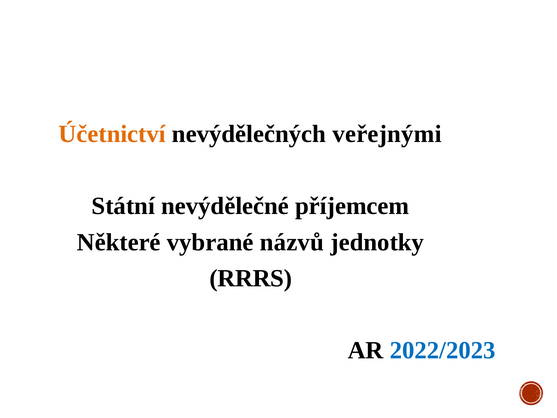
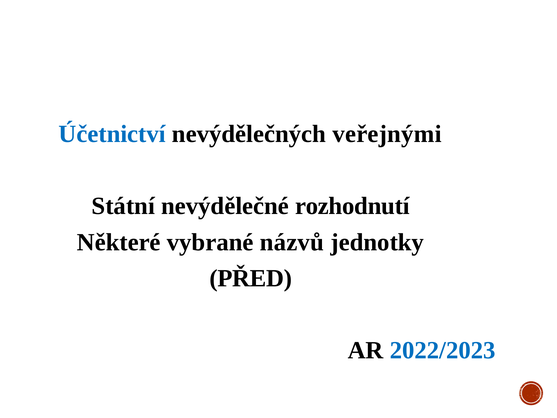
Účetnictví colour: orange -> blue
příjemcem: příjemcem -> rozhodnutí
RRRS: RRRS -> PŘED
